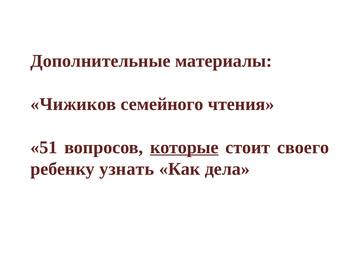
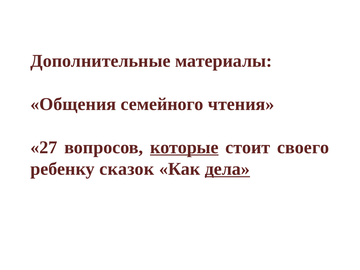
Чижиков: Чижиков -> Общения
51: 51 -> 27
узнать: узнать -> сказок
дела underline: none -> present
